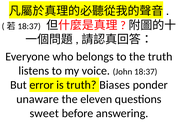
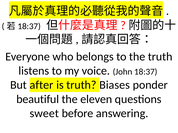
error: error -> after
unaware: unaware -> beautiful
